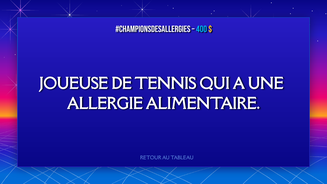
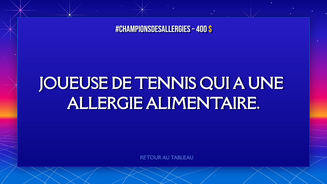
400 colour: light blue -> white
